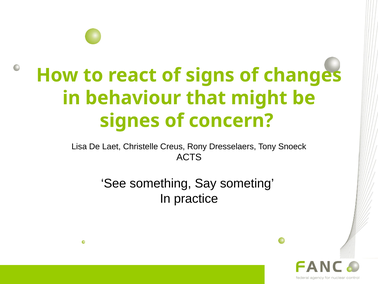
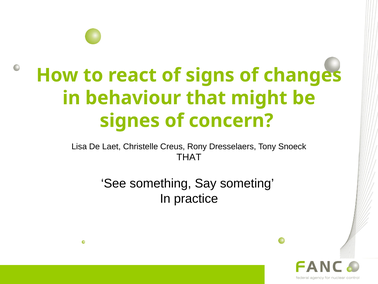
ACTS at (189, 157): ACTS -> THAT
